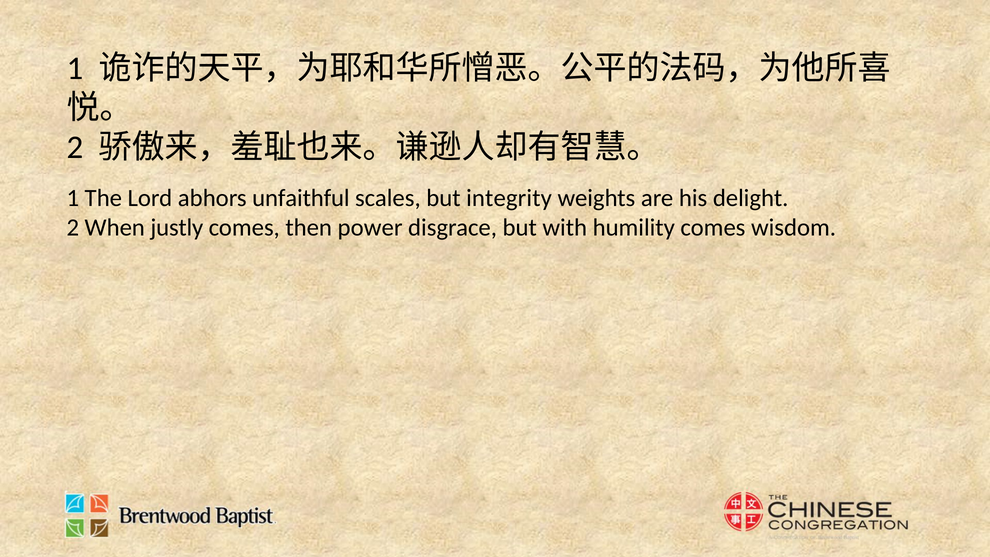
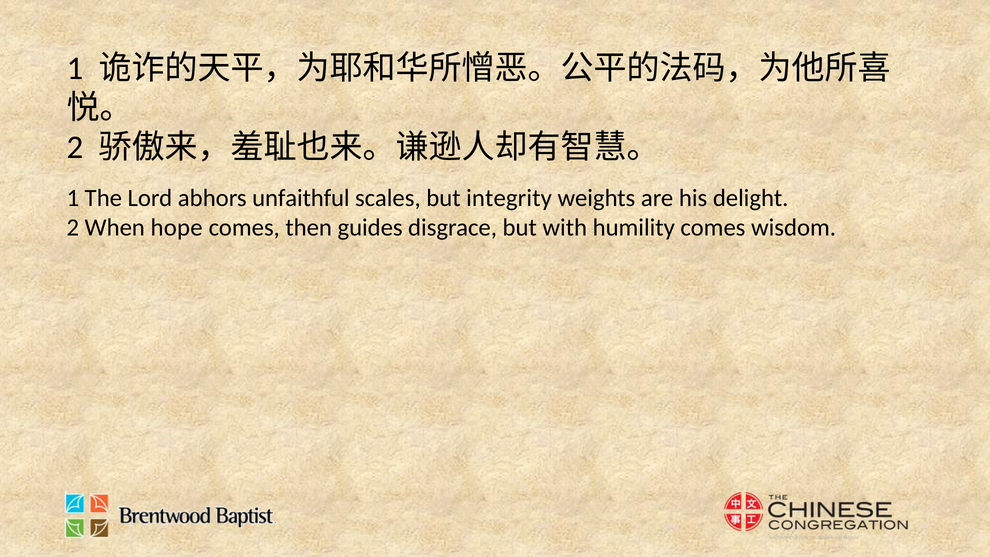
justly: justly -> hope
power: power -> guides
